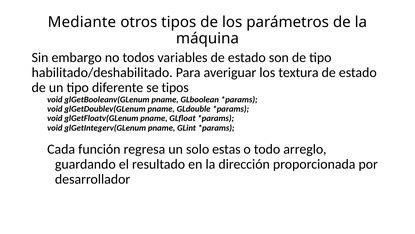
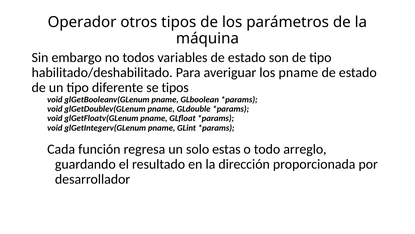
Mediante: Mediante -> Operador
los textura: textura -> pname
